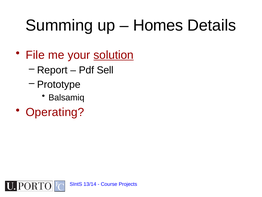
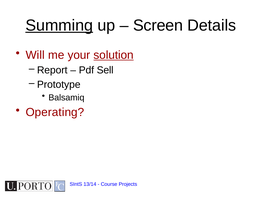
Summing underline: none -> present
Homes: Homes -> Screen
File: File -> Will
